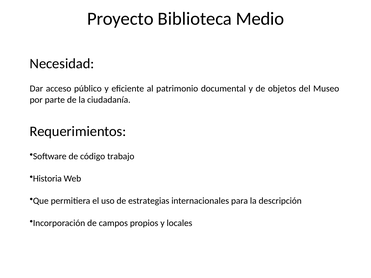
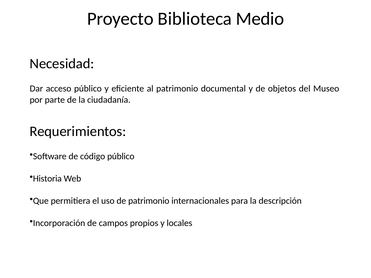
código trabajo: trabajo -> público
de estrategias: estrategias -> patrimonio
